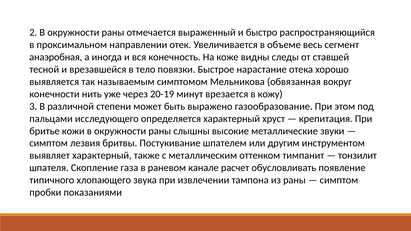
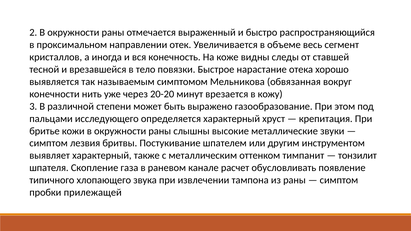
анаэробная: анаэробная -> кристаллов
20-19: 20-19 -> 20-20
показаниями: показаниями -> прилежащей
